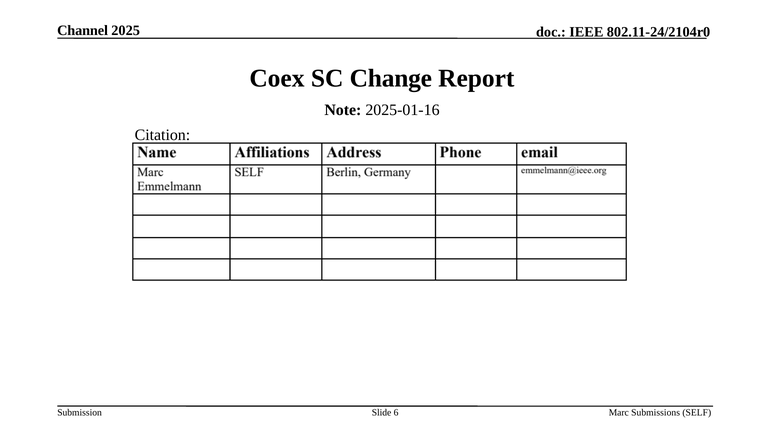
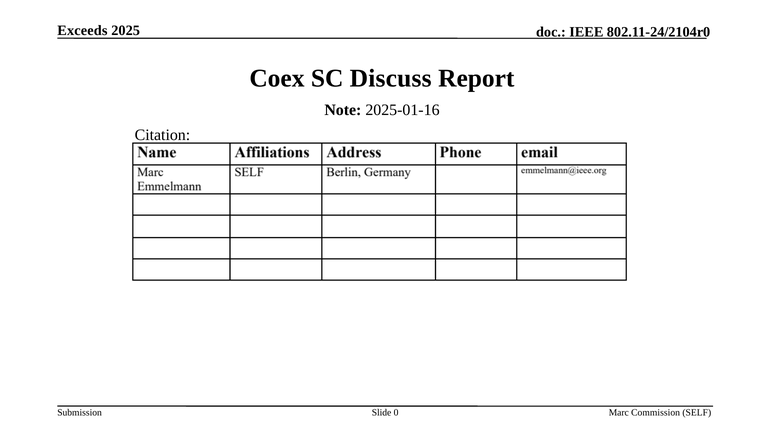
Channel: Channel -> Exceeds
Change: Change -> Discuss
6: 6 -> 0
Submissions: Submissions -> Commission
